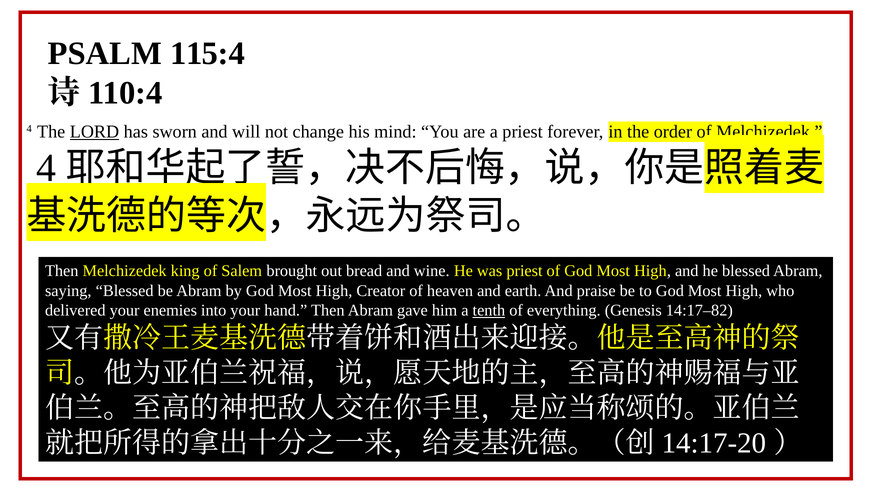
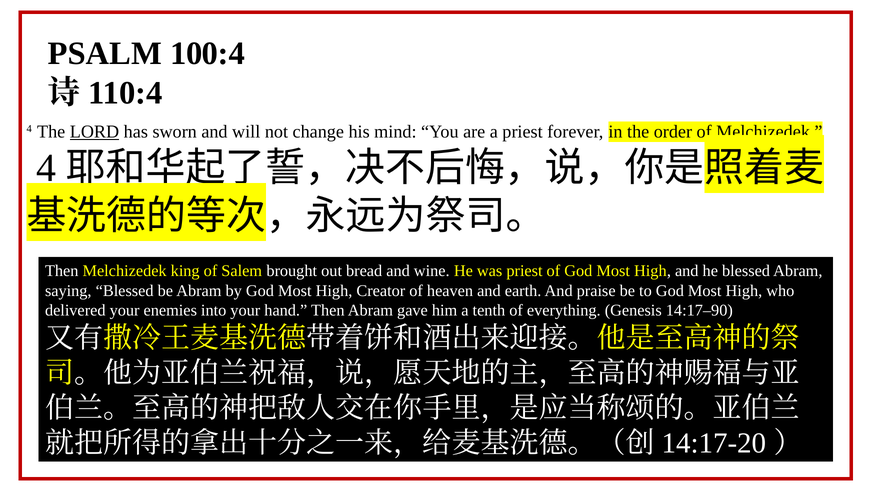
115:4: 115:4 -> 100:4
tenth underline: present -> none
14:17–82: 14:17–82 -> 14:17–90
